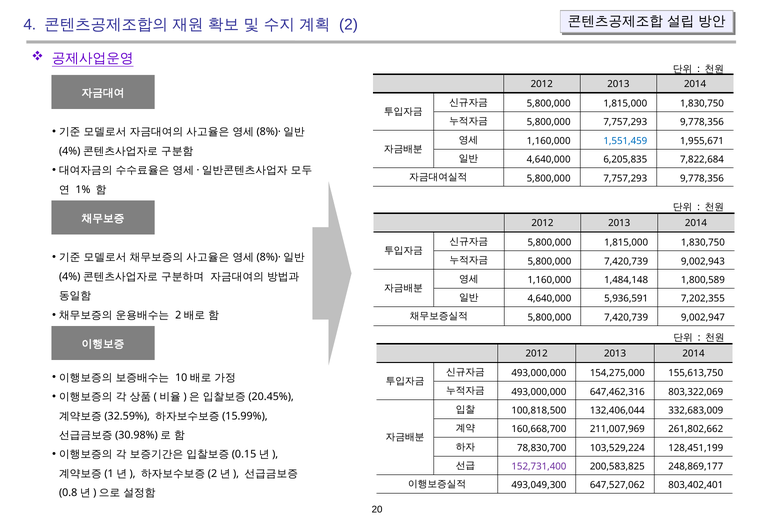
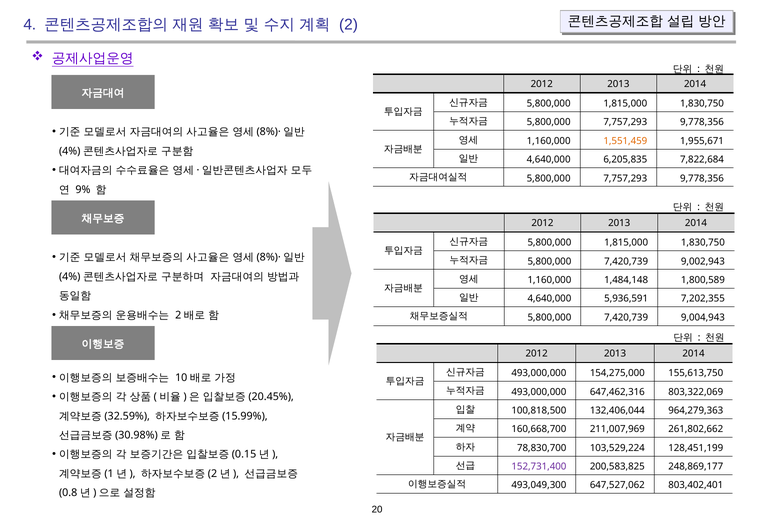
1,551,459 colour: blue -> orange
1%: 1% -> 9%
9,002,947: 9,002,947 -> 9,004,943
332,683,009: 332,683,009 -> 964,279,363
